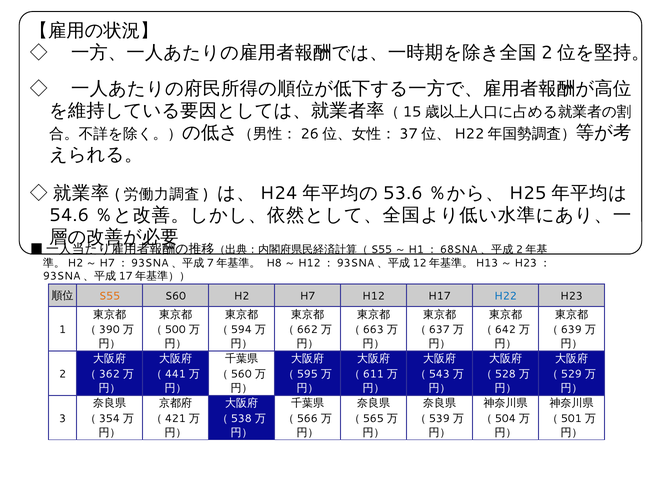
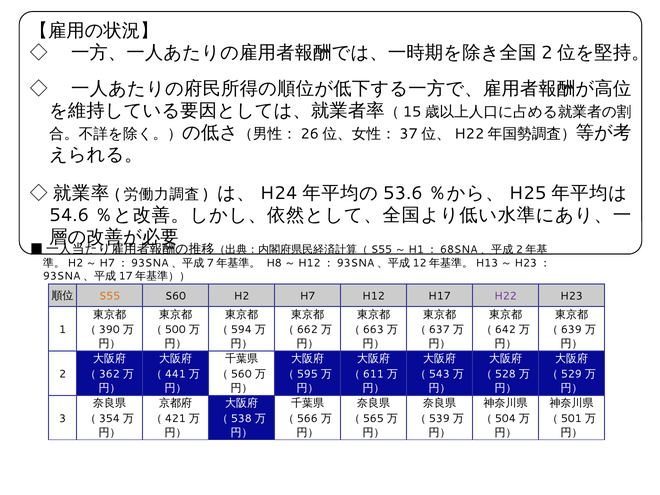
H22 colour: blue -> purple
